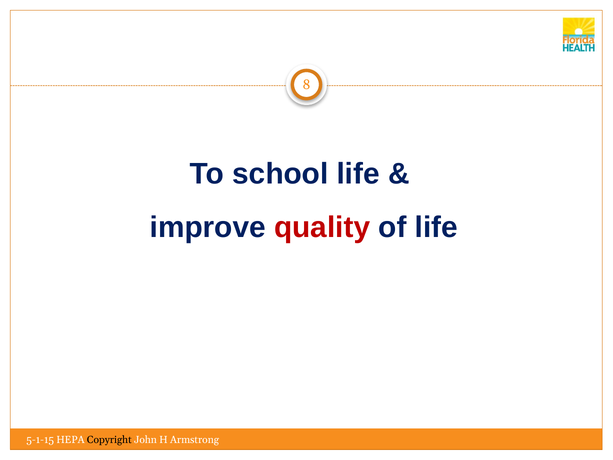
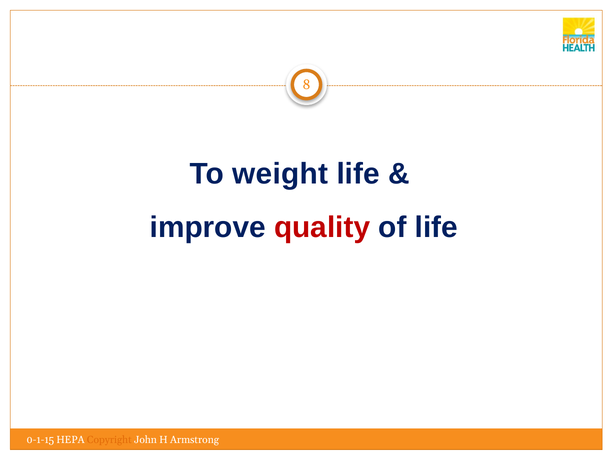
school: school -> weight
5-1-15: 5-1-15 -> 0-1-15
Copyright colour: black -> orange
